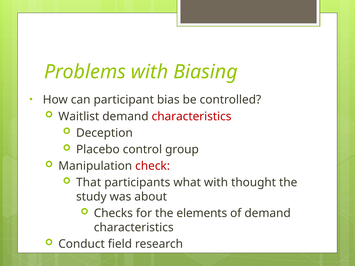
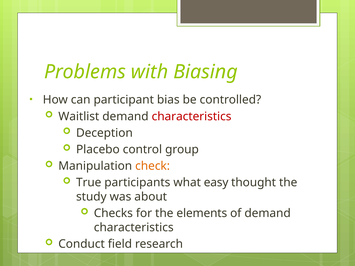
check colour: red -> orange
That: That -> True
what with: with -> easy
